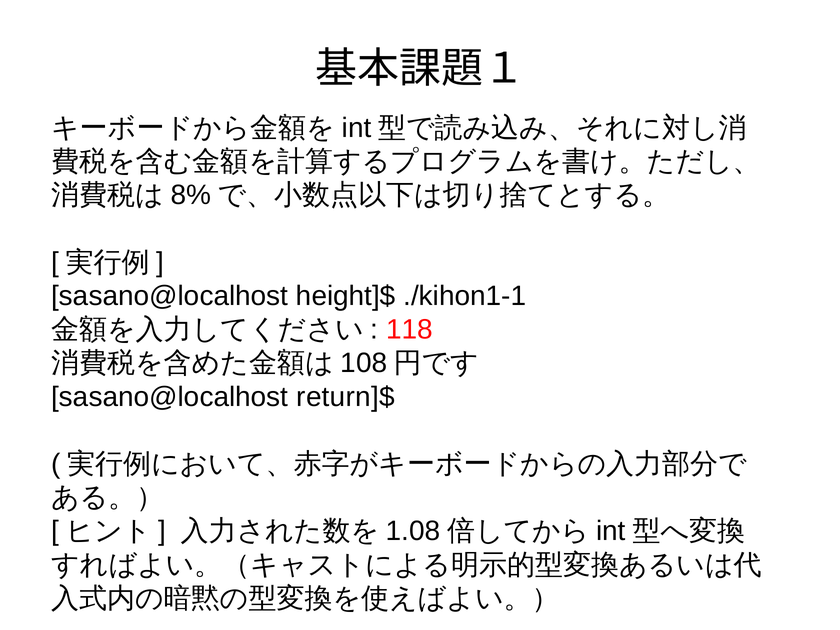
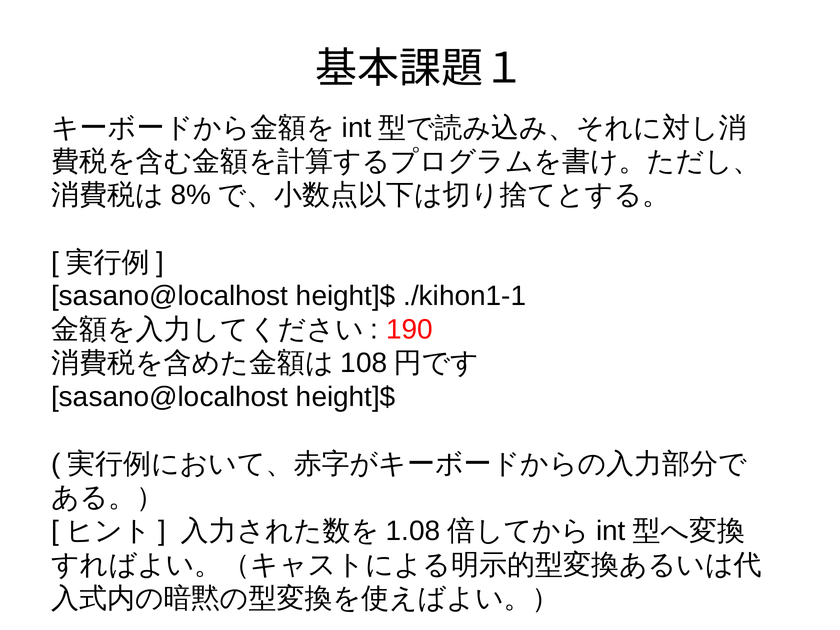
118: 118 -> 190
return]$ at (346, 397): return]$ -> height]$
